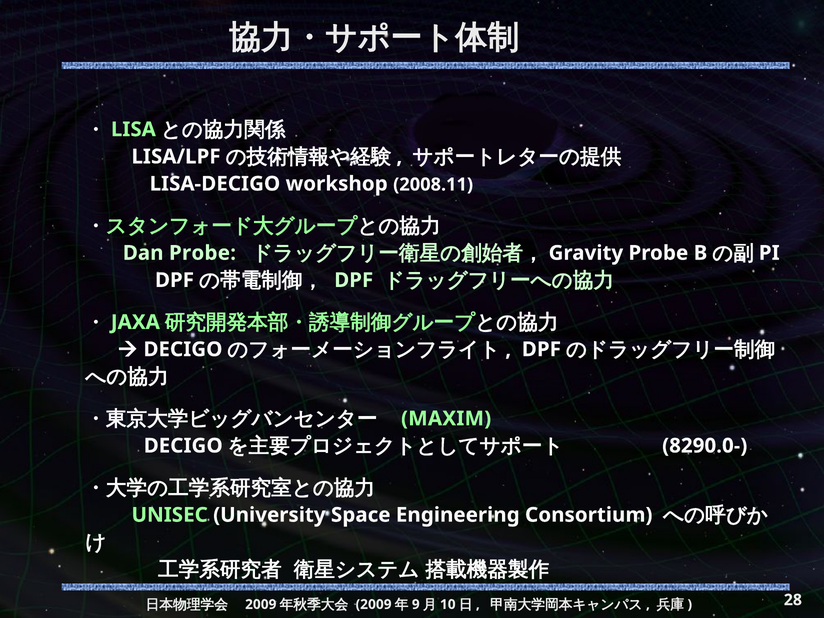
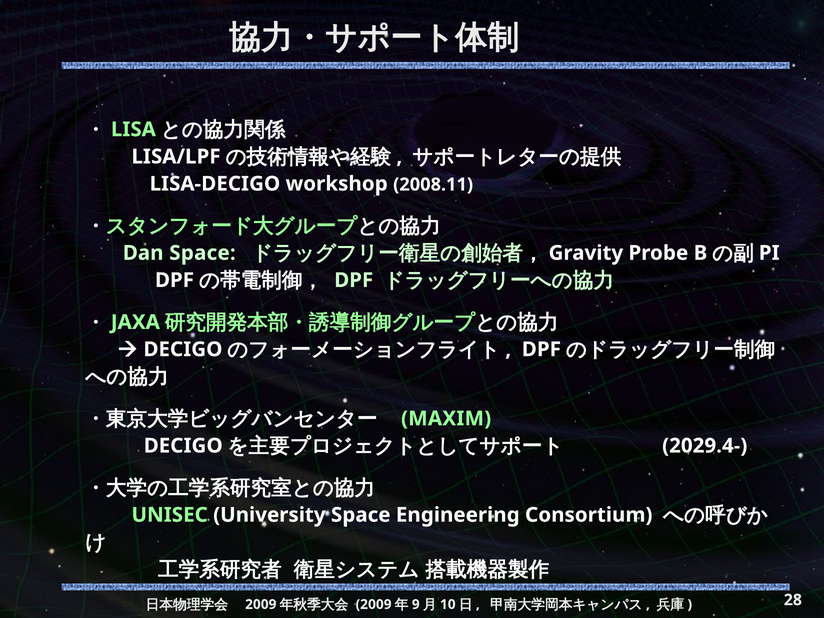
Dan Probe: Probe -> Space
8290.0-: 8290.0- -> 2029.4-
